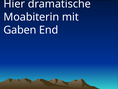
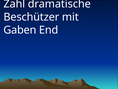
Hier: Hier -> Zahl
Moabiterin: Moabiterin -> Beschützer
